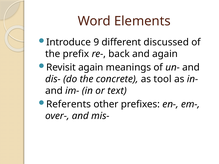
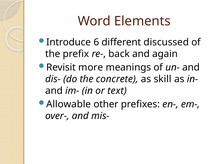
9: 9 -> 6
Revisit again: again -> more
tool: tool -> skill
Referents: Referents -> Allowable
